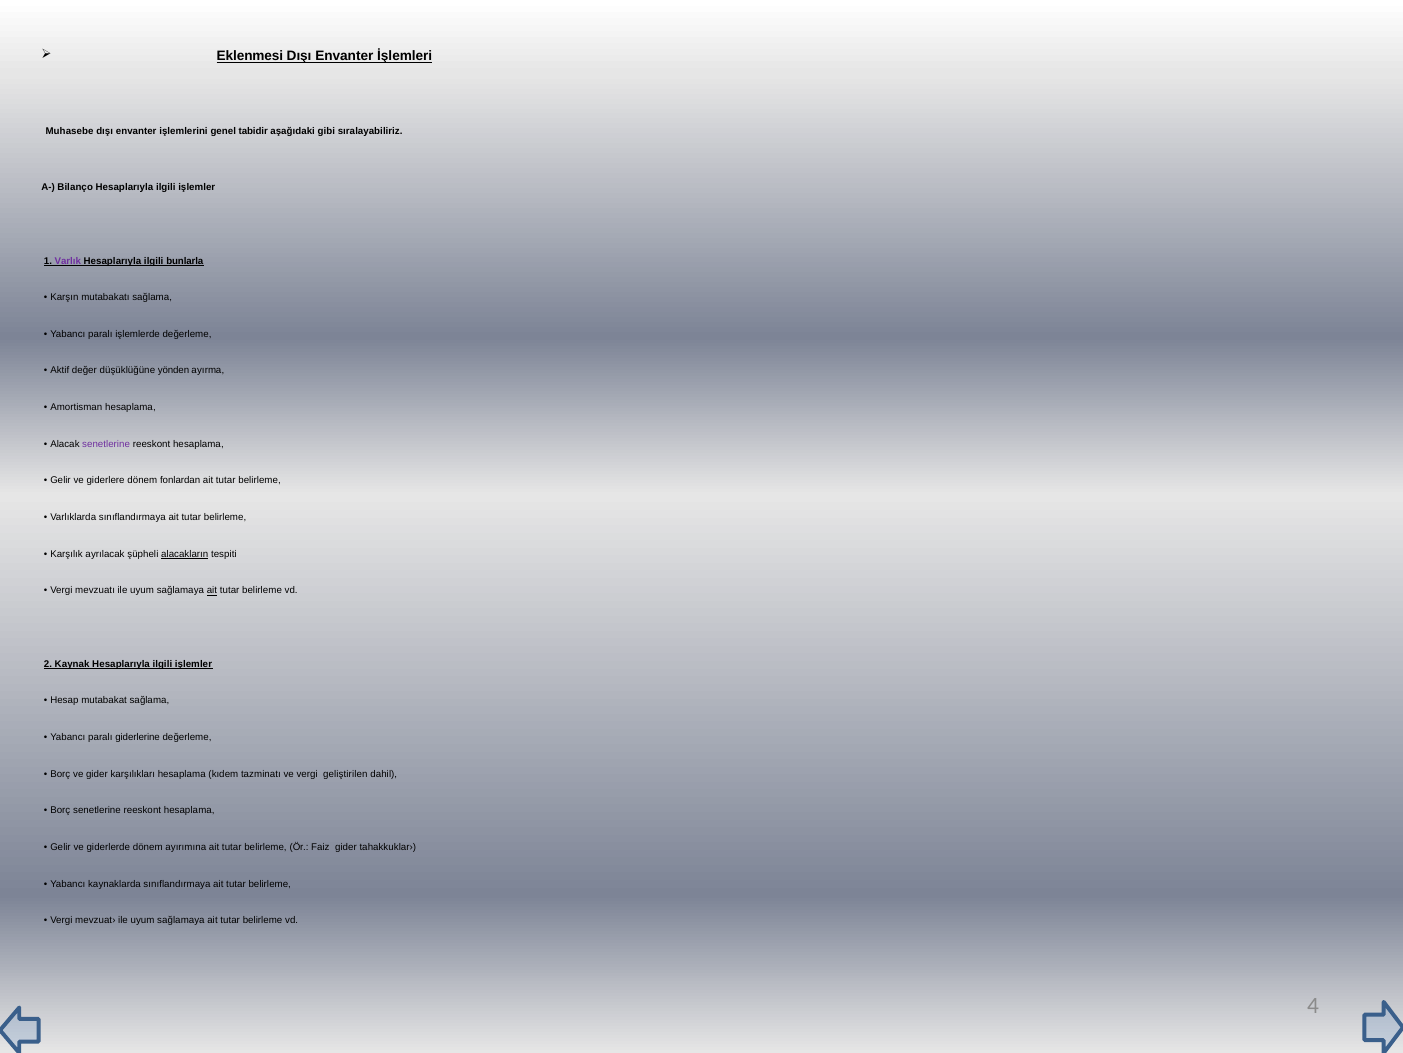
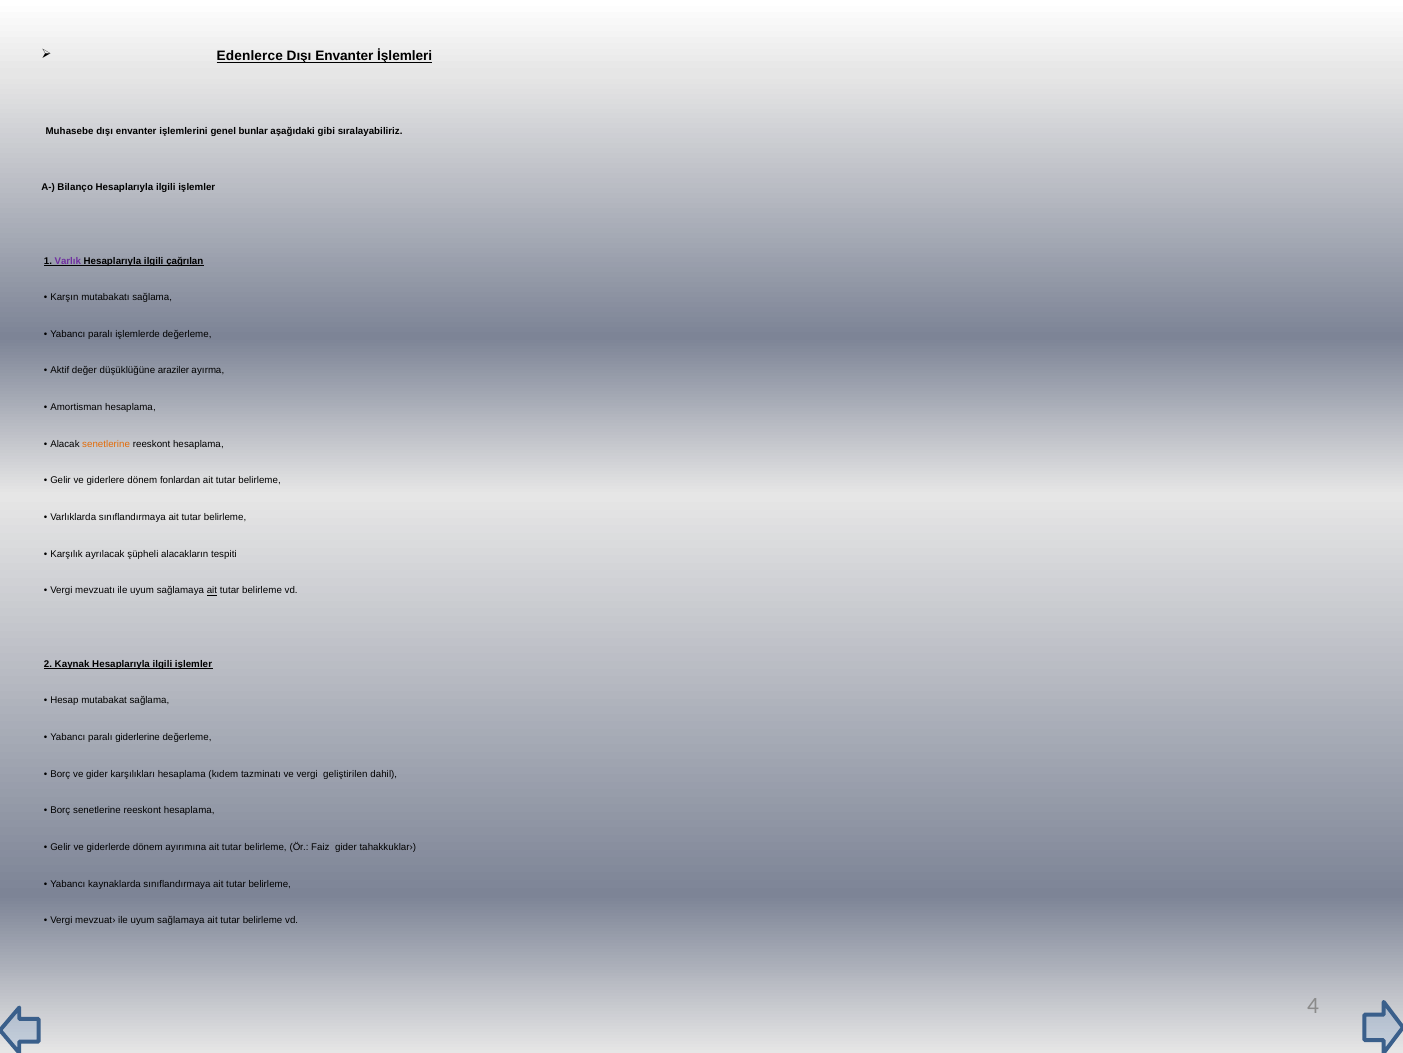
Eklenmesi: Eklenmesi -> Edenlerce
tabidir: tabidir -> bunlar
bunlarla: bunlarla -> çağrılan
yönden: yönden -> araziler
senetlerine at (106, 444) colour: purple -> orange
alacakların underline: present -> none
